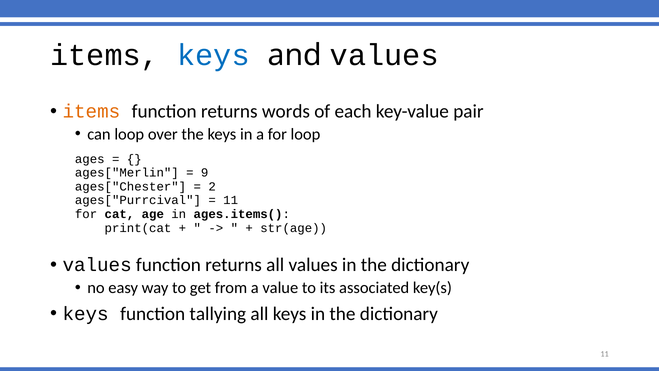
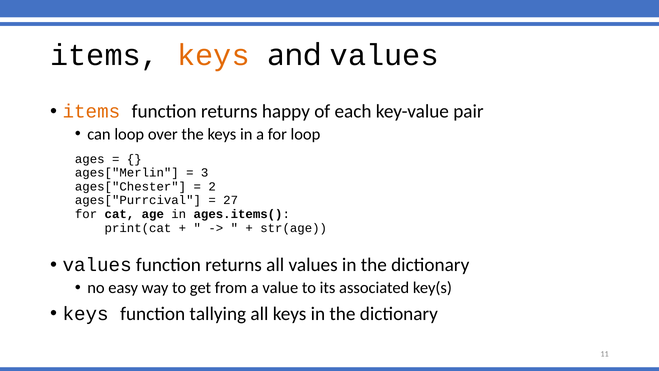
keys at (213, 55) colour: blue -> orange
words: words -> happy
9: 9 -> 3
11 at (231, 200): 11 -> 27
